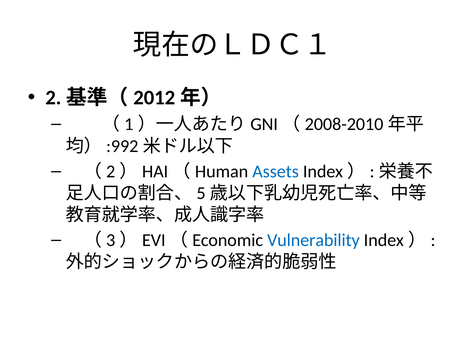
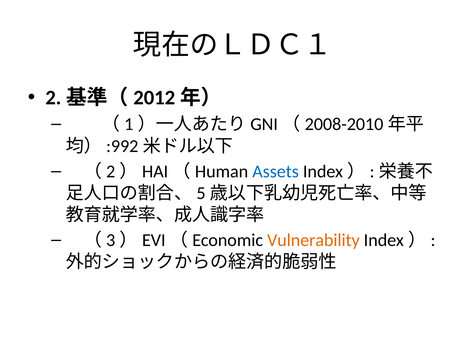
Vulnerability colour: blue -> orange
